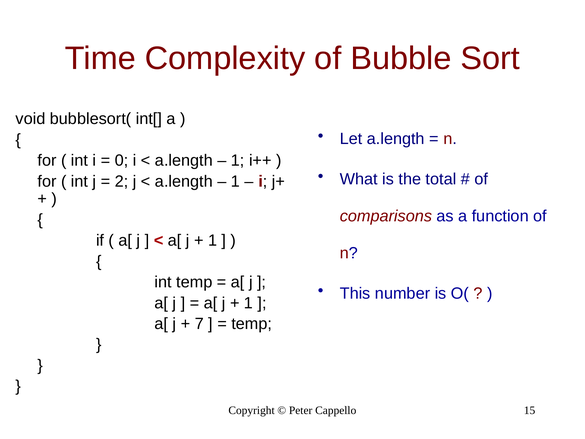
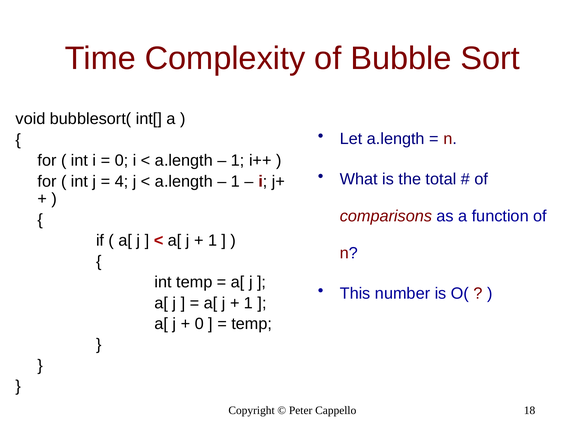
2: 2 -> 4
7 at (199, 324): 7 -> 0
15: 15 -> 18
